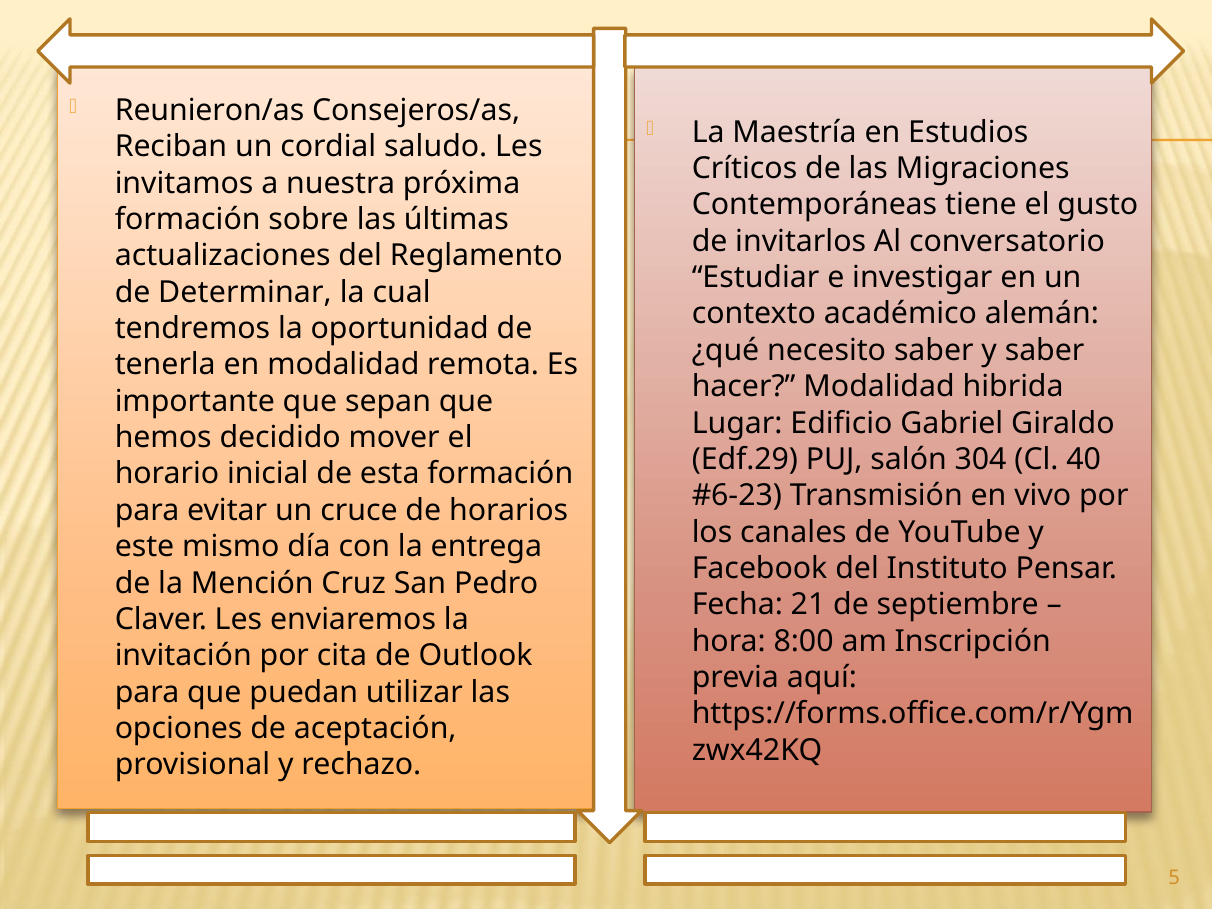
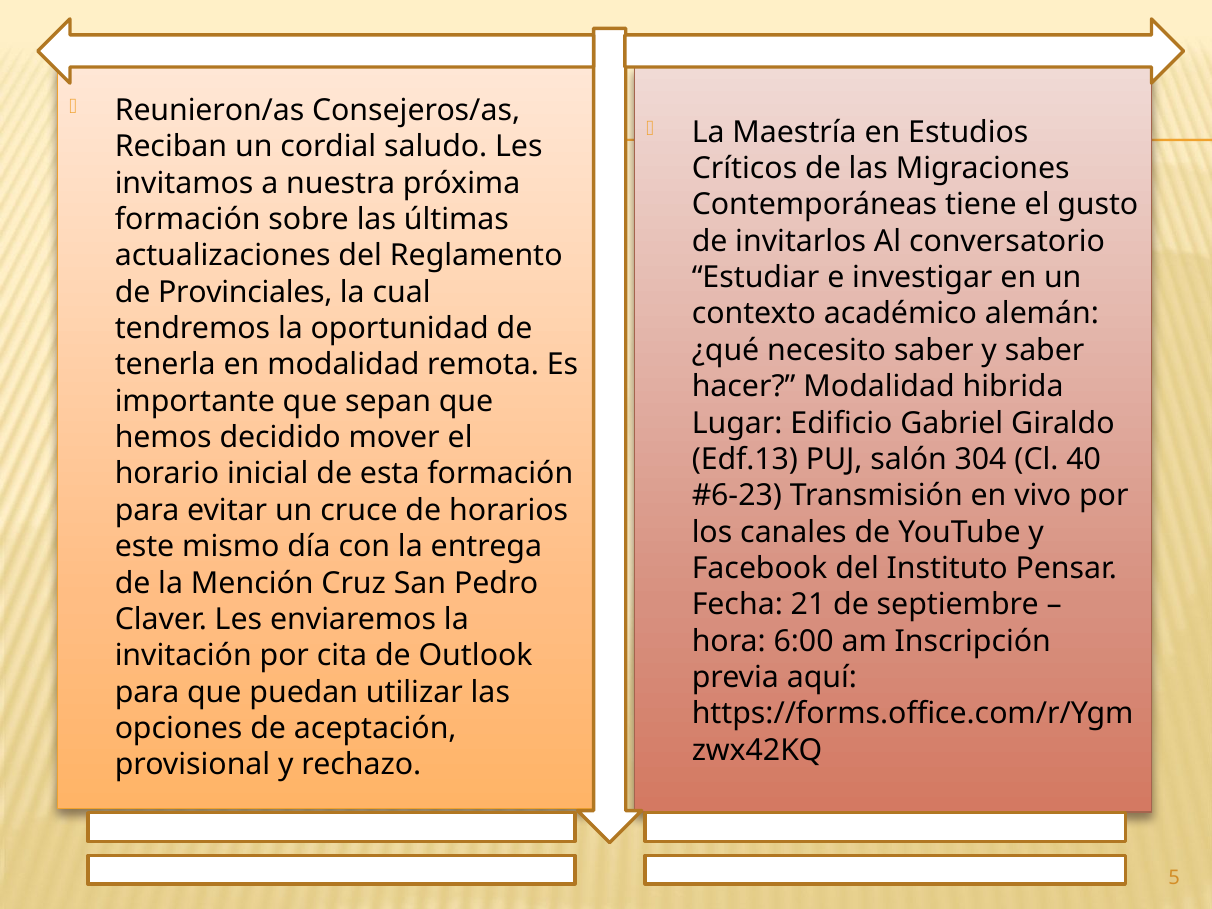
Determinar: Determinar -> Provinciales
Edf.29: Edf.29 -> Edf.13
8:00: 8:00 -> 6:00
